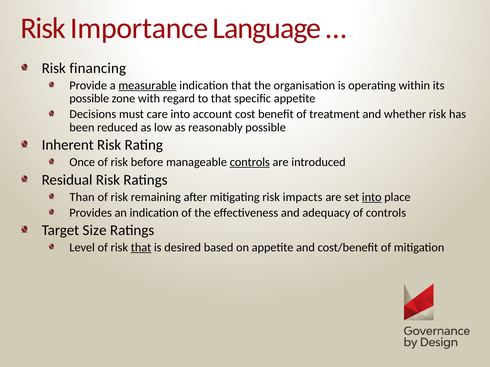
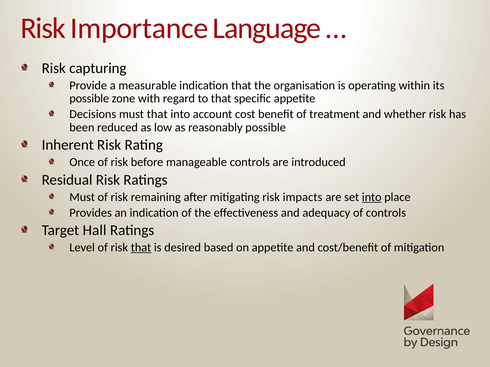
financing: financing -> capturing
measurable underline: present -> none
must care: care -> that
controls at (250, 162) underline: present -> none
Than at (82, 197): Than -> Must
Size: Size -> Hall
